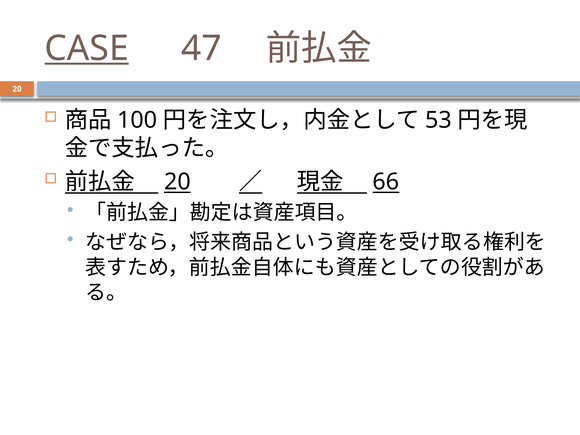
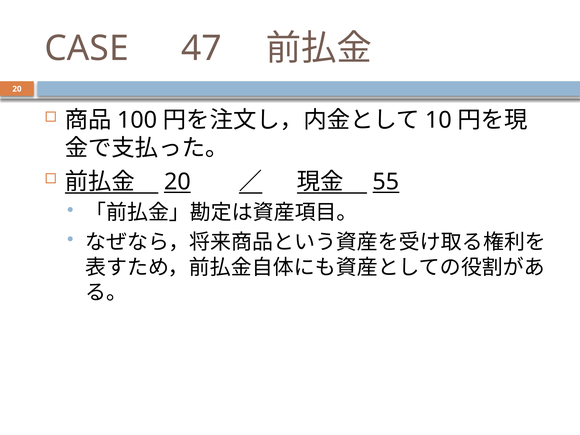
CASE underline: present -> none
53: 53 -> 10
66: 66 -> 55
